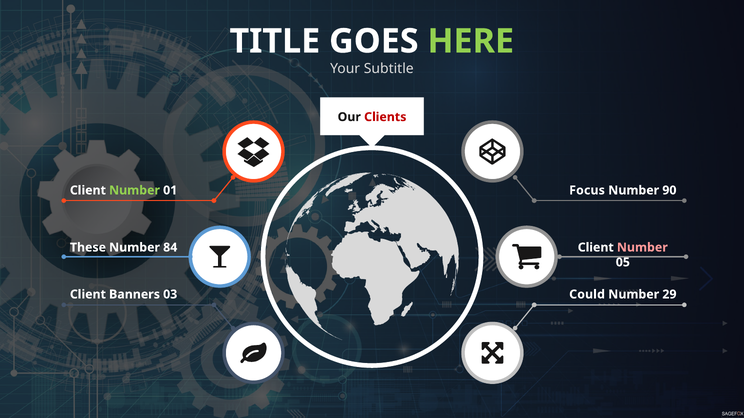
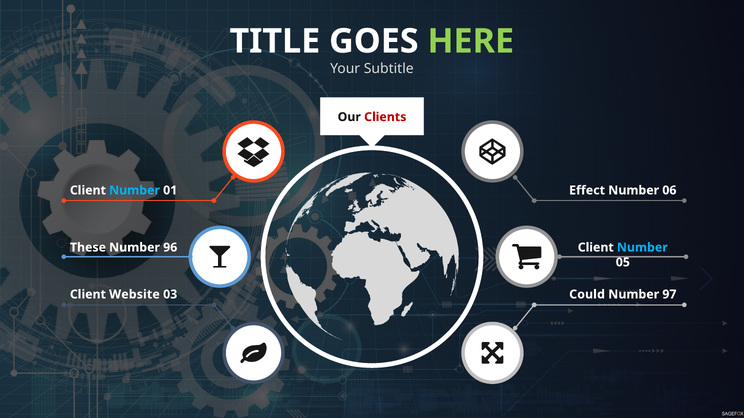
Number at (135, 191) colour: light green -> light blue
Focus: Focus -> Effect
90: 90 -> 06
Number at (642, 248) colour: pink -> light blue
84: 84 -> 96
Banners: Banners -> Website
29: 29 -> 97
